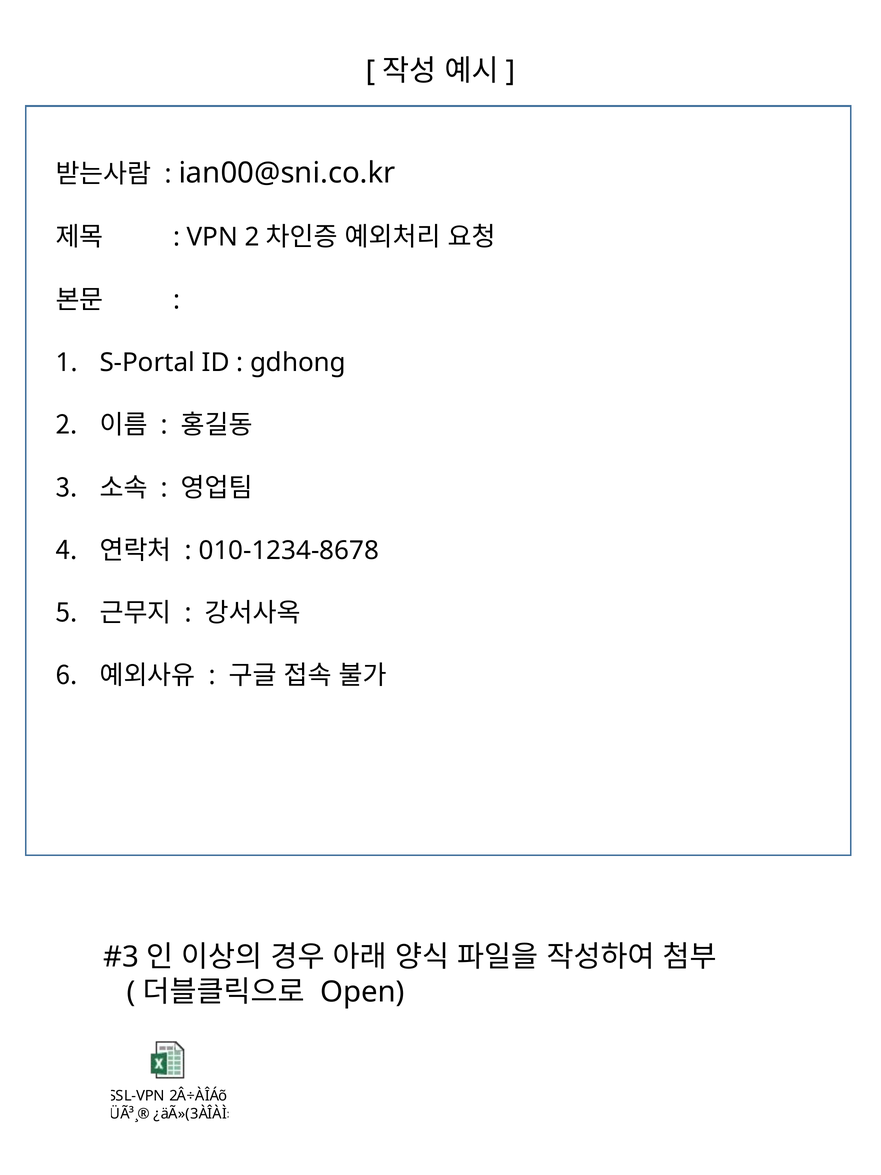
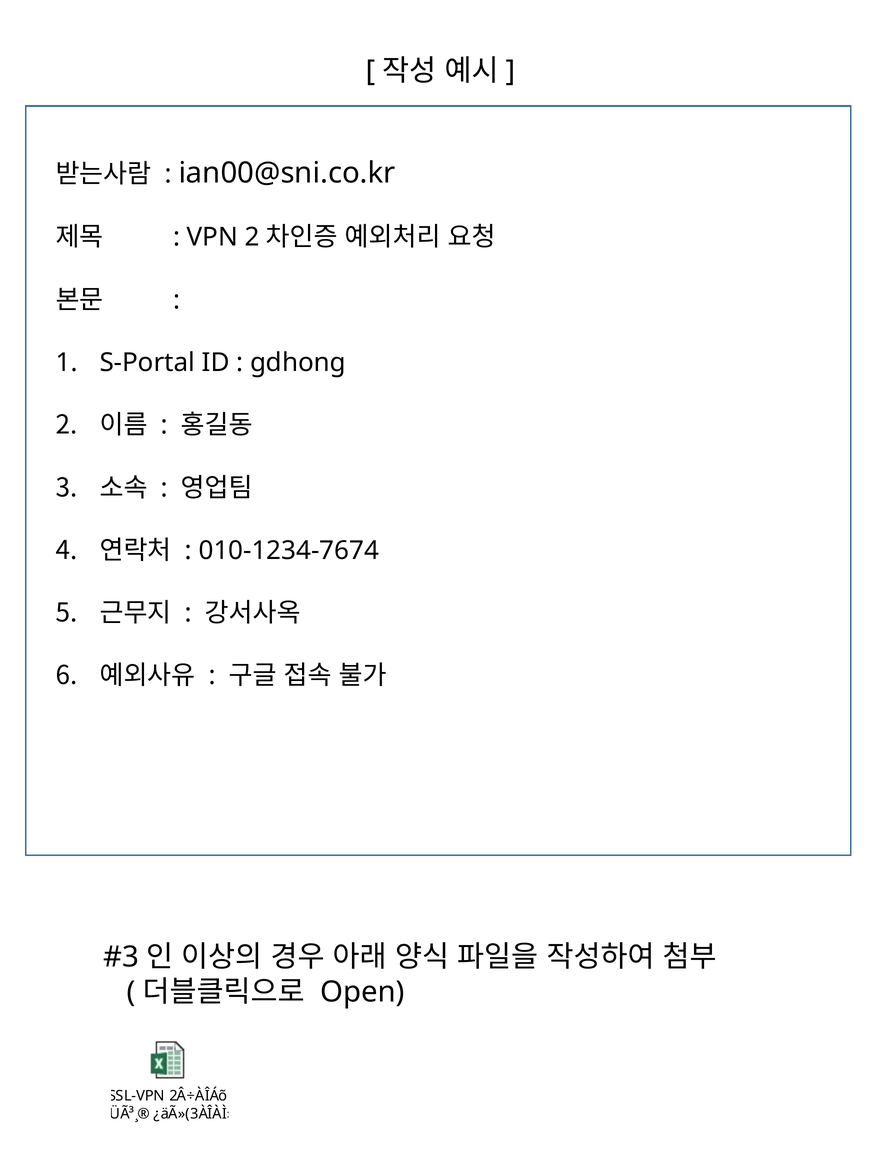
010-1234-8678: 010-1234-8678 -> 010-1234-7674
